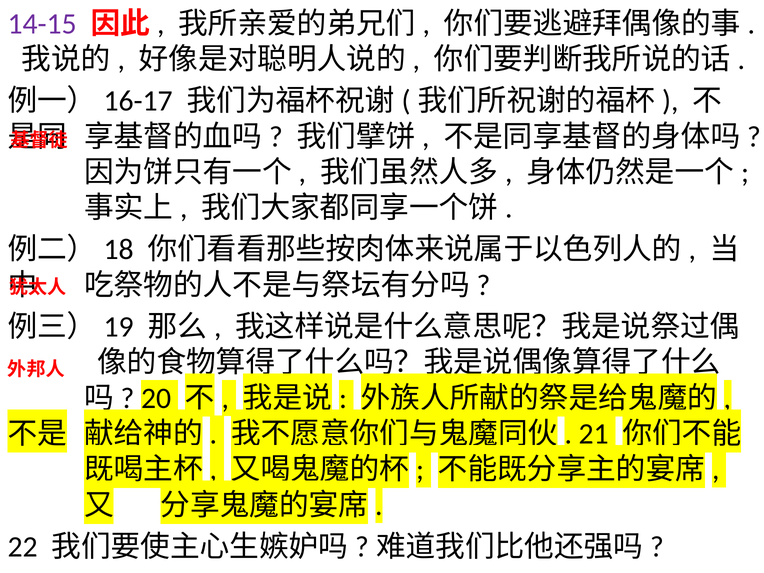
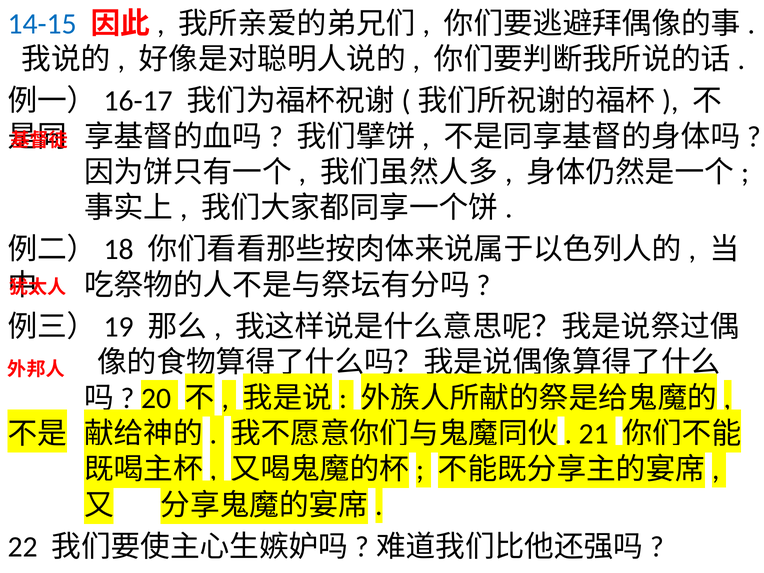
14-15 colour: purple -> blue
